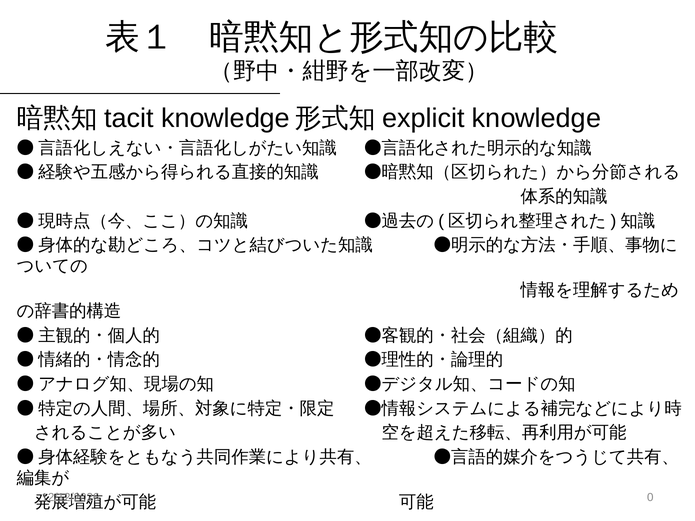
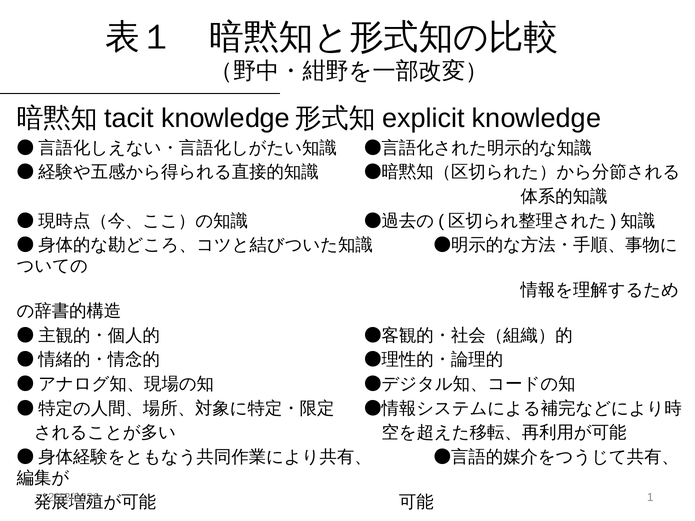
0: 0 -> 1
